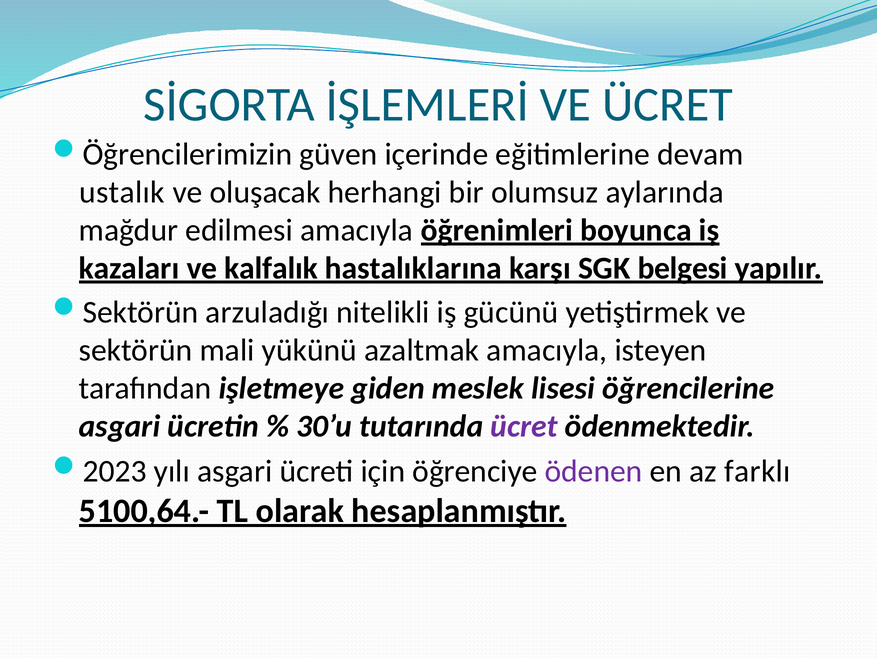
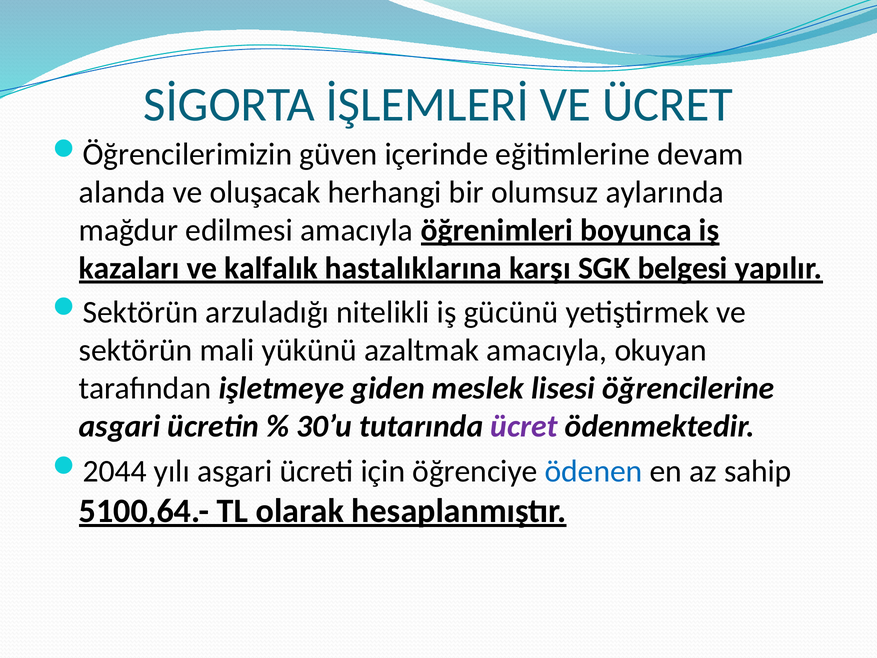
ustalık: ustalık -> alanda
isteyen: isteyen -> okuyan
2023: 2023 -> 2044
ödenen colour: purple -> blue
farklı: farklı -> sahip
